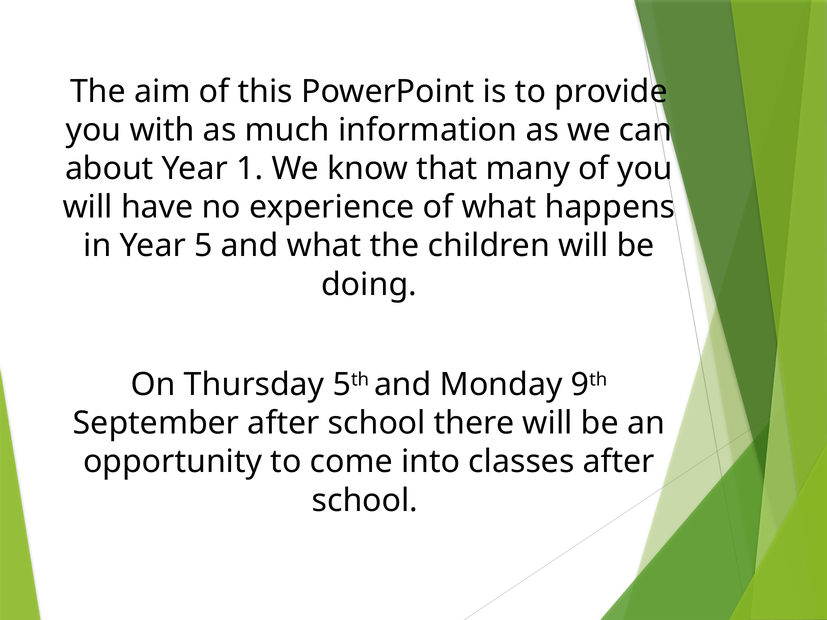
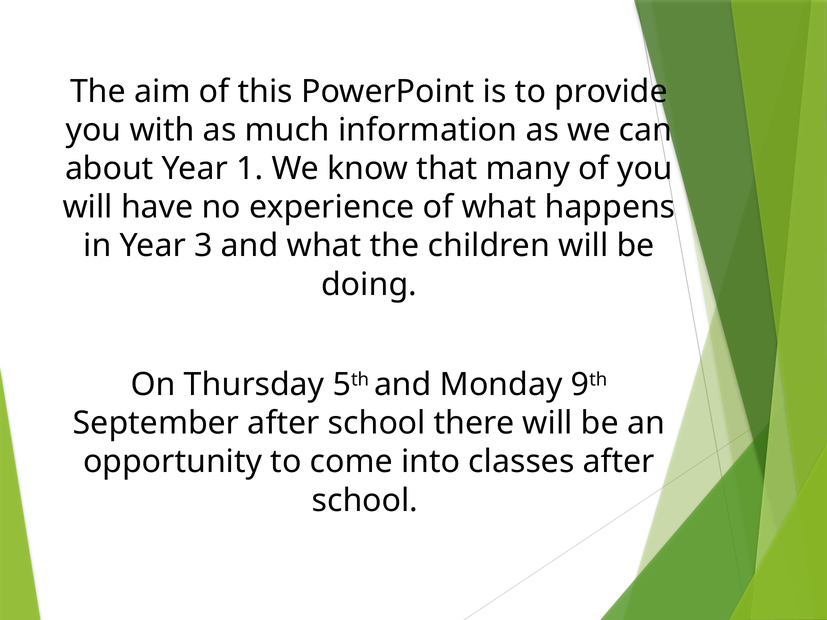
5: 5 -> 3
